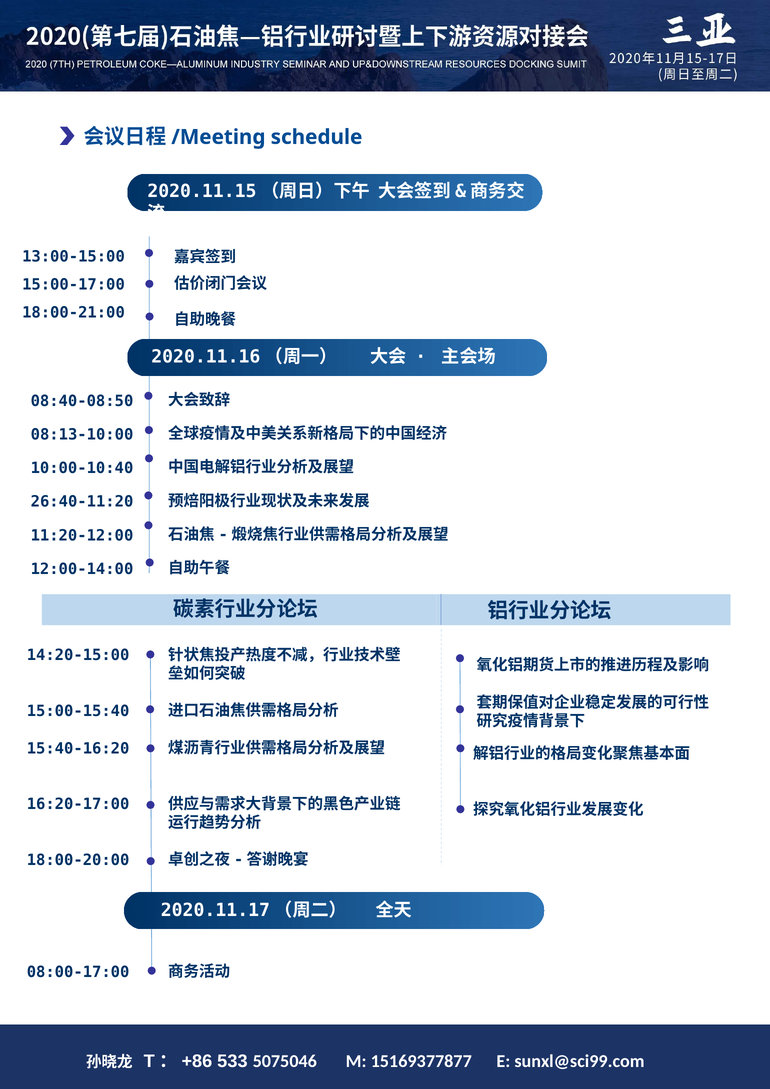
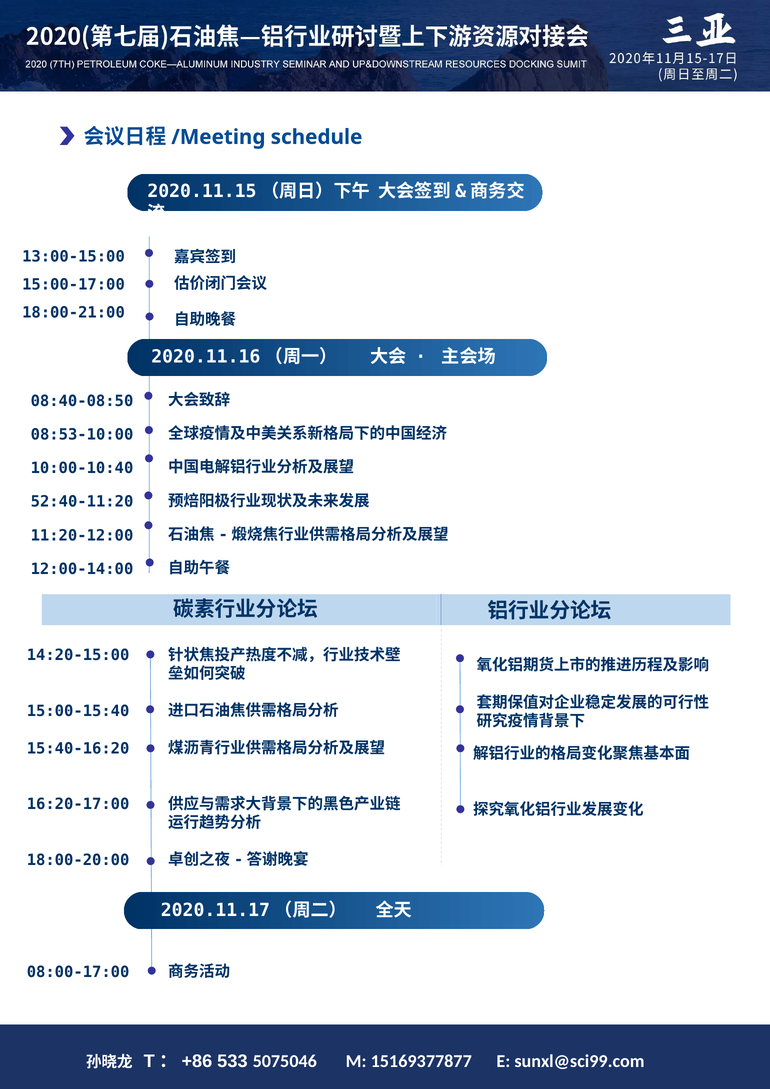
08:13-10:00: 08:13-10:00 -> 08:53-10:00
26:40-11:20: 26:40-11:20 -> 52:40-11:20
